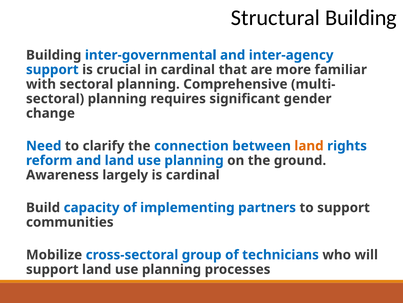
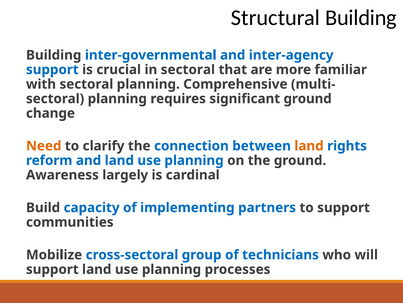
in cardinal: cardinal -> sectoral
significant gender: gender -> ground
Need colour: blue -> orange
